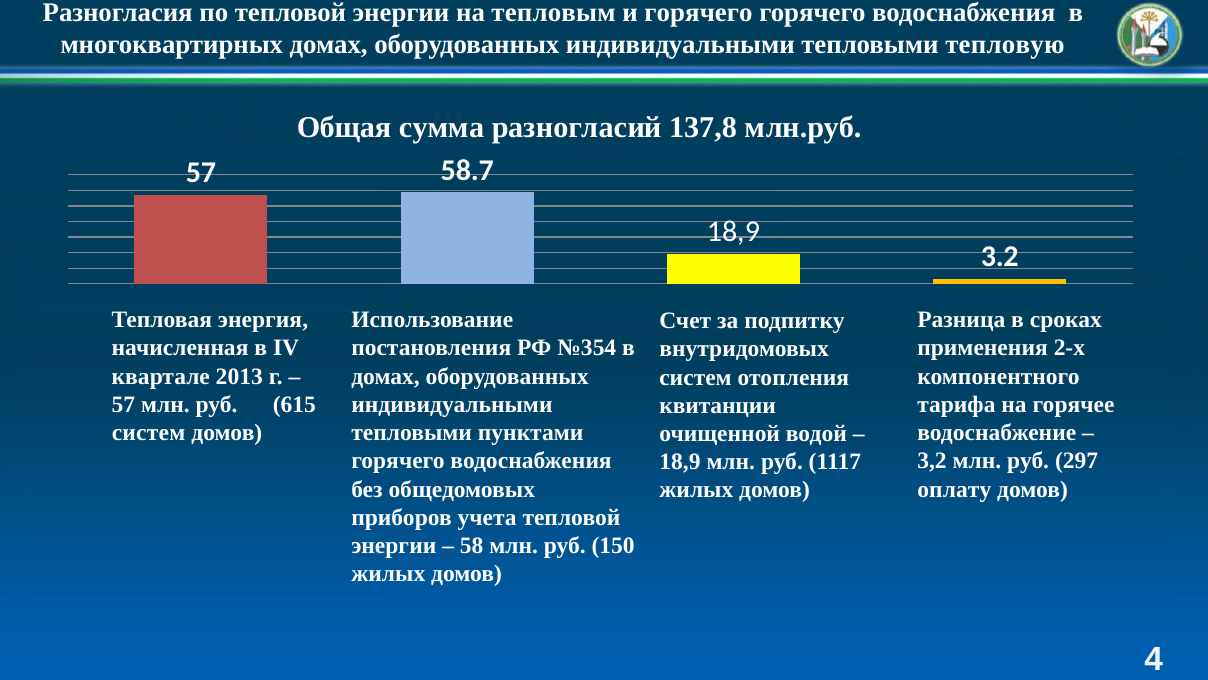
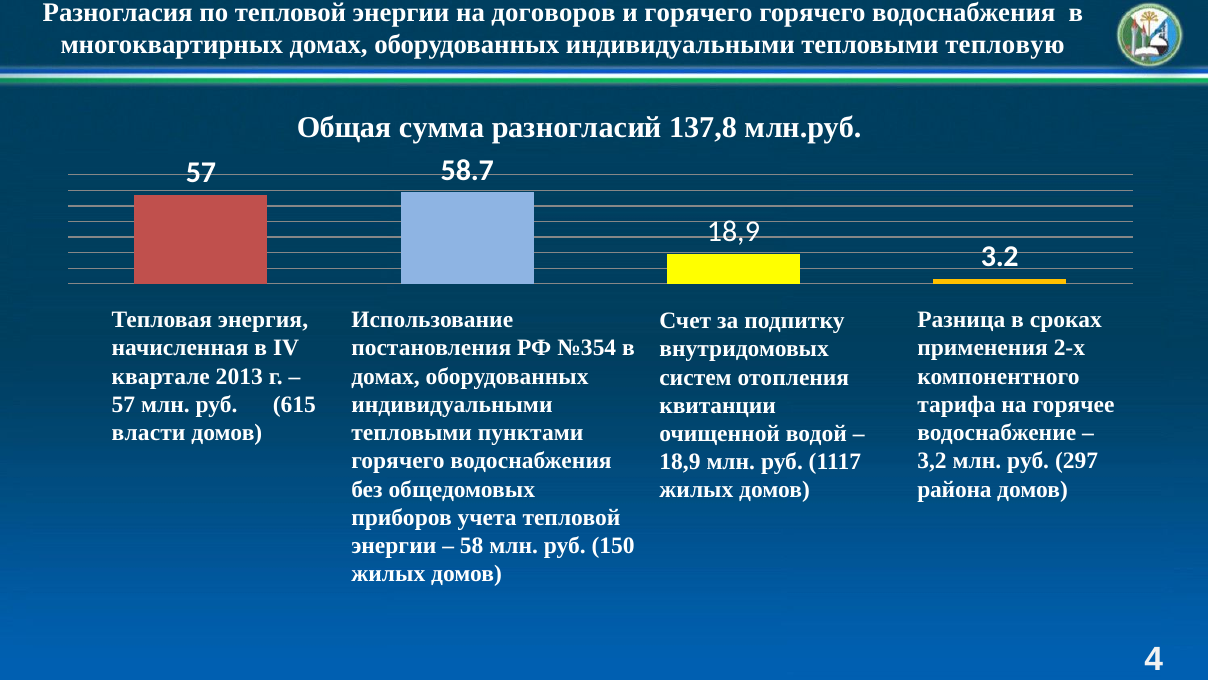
тепловым: тепловым -> договоров
систем at (149, 433): систем -> власти
оплату: оплату -> района
